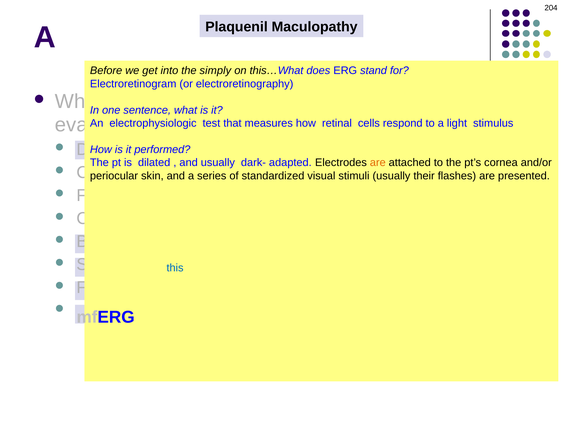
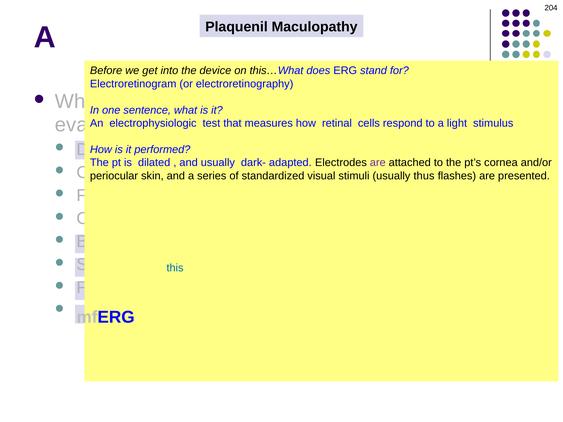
the simply: simply -> device
are at (378, 163) colour: orange -> purple
their: their -> thus
